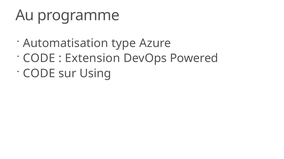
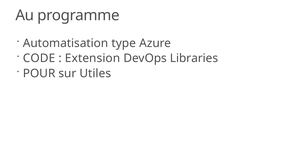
Powered: Powered -> Libraries
CODE at (39, 74): CODE -> POUR
Using: Using -> Utiles
